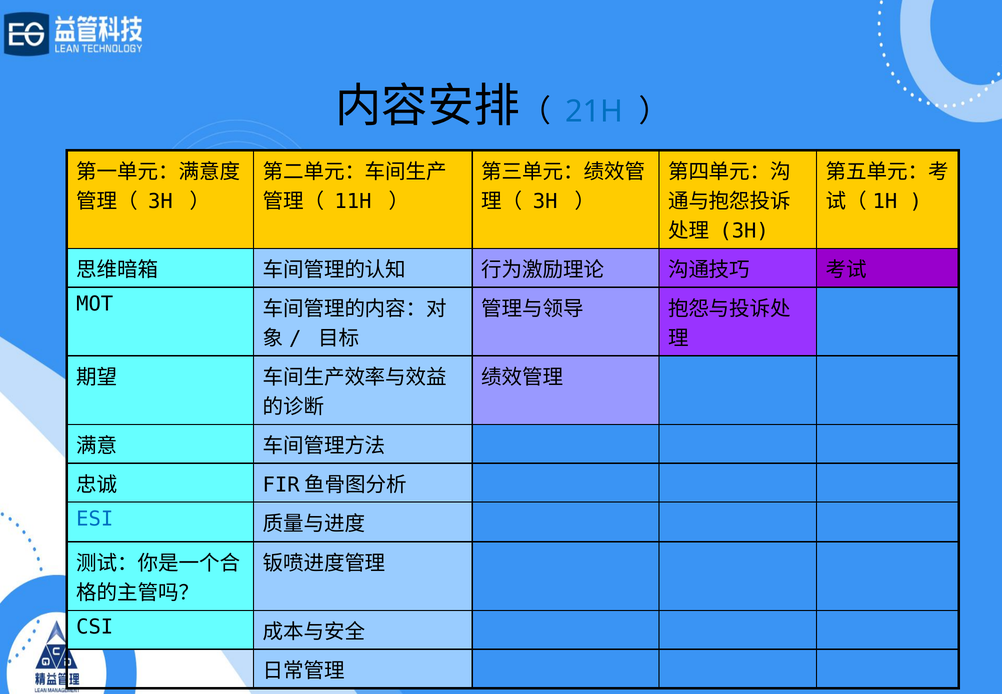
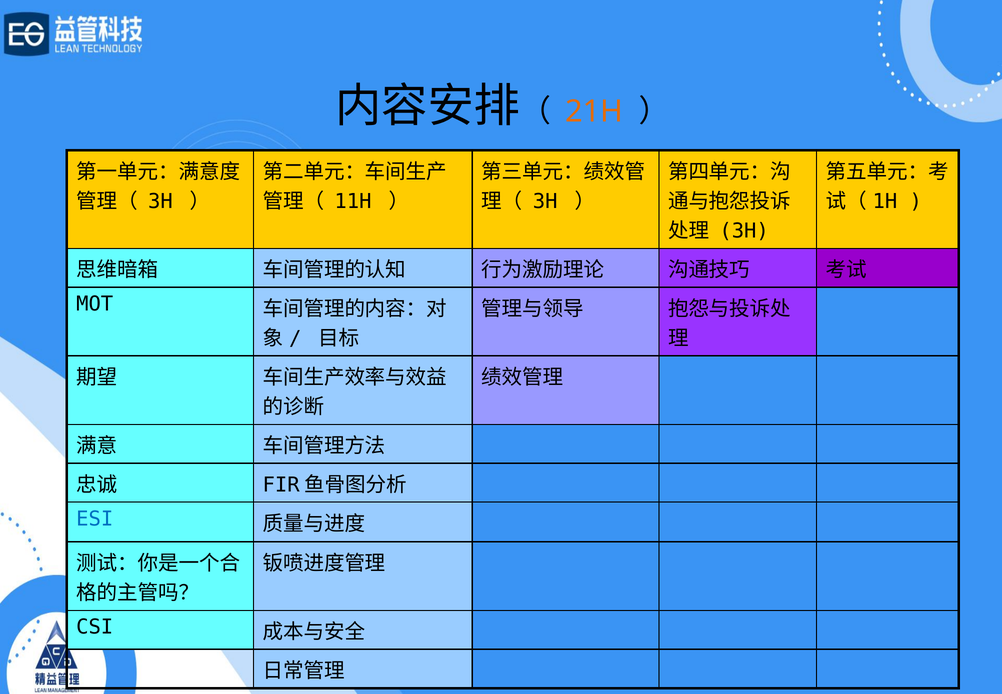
21H colour: blue -> orange
